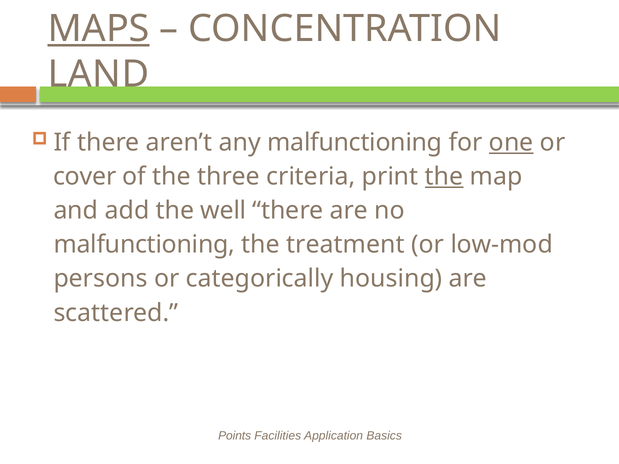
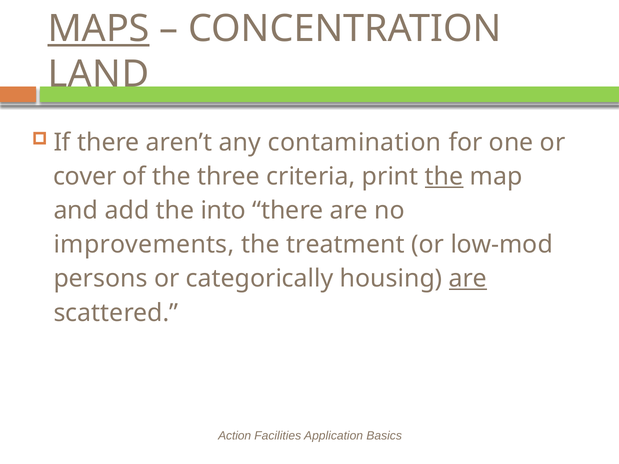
any malfunctioning: malfunctioning -> contamination
one underline: present -> none
well: well -> into
malfunctioning at (144, 245): malfunctioning -> improvements
are at (468, 279) underline: none -> present
Points: Points -> Action
